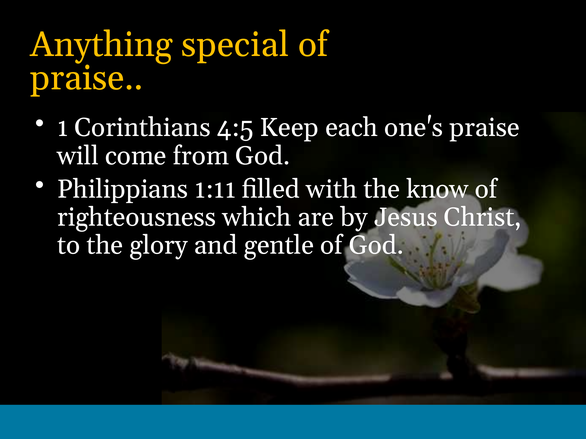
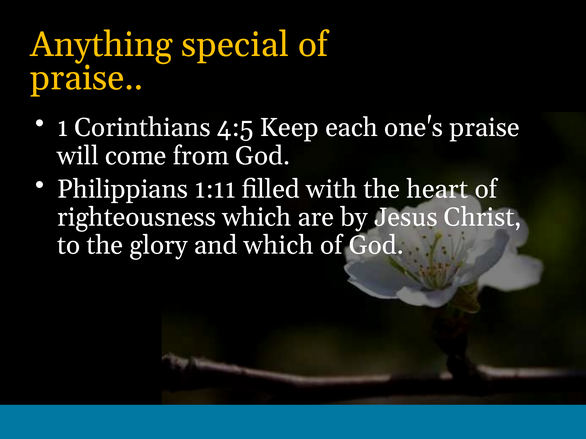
know: know -> heart
and gentle: gentle -> which
